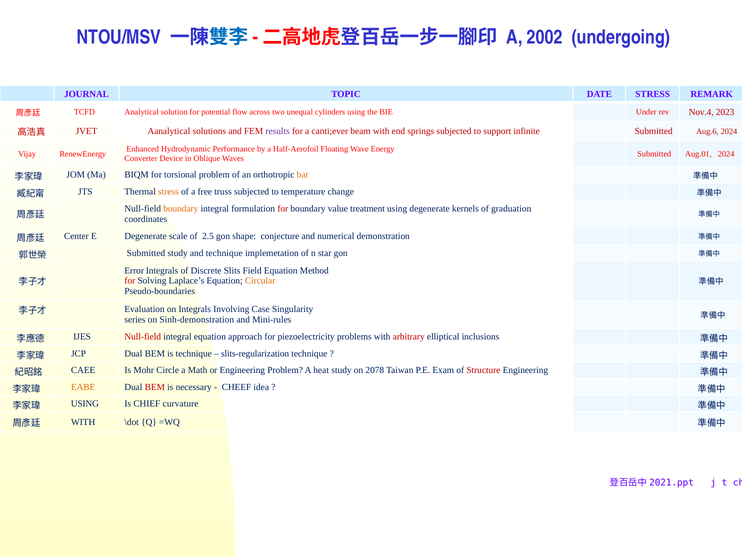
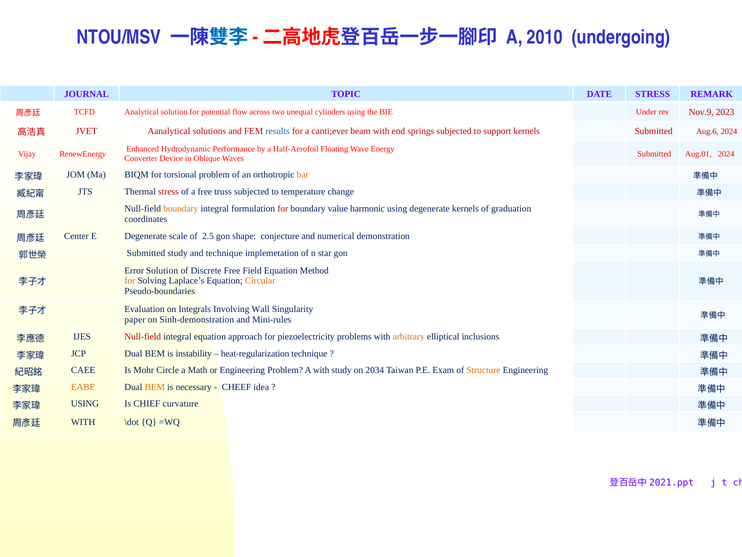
2002: 2002 -> 2010
Nov.4: Nov.4 -> Nov.9
results colour: purple -> blue
support infinite: infinite -> kernels
stress at (168, 191) colour: orange -> red
treatment: treatment -> harmonic
Error Integrals: Integrals -> Solution
Discrete Slits: Slits -> Free
for at (130, 281) colour: red -> orange
Case: Case -> Wall
series: series -> paper
arbitrary colour: red -> orange
is technique: technique -> instability
slits-regularization: slits-regularization -> heat-regularization
A heat: heat -> with
2078: 2078 -> 2034
Structure colour: red -> orange
BEM at (155, 387) colour: red -> orange
